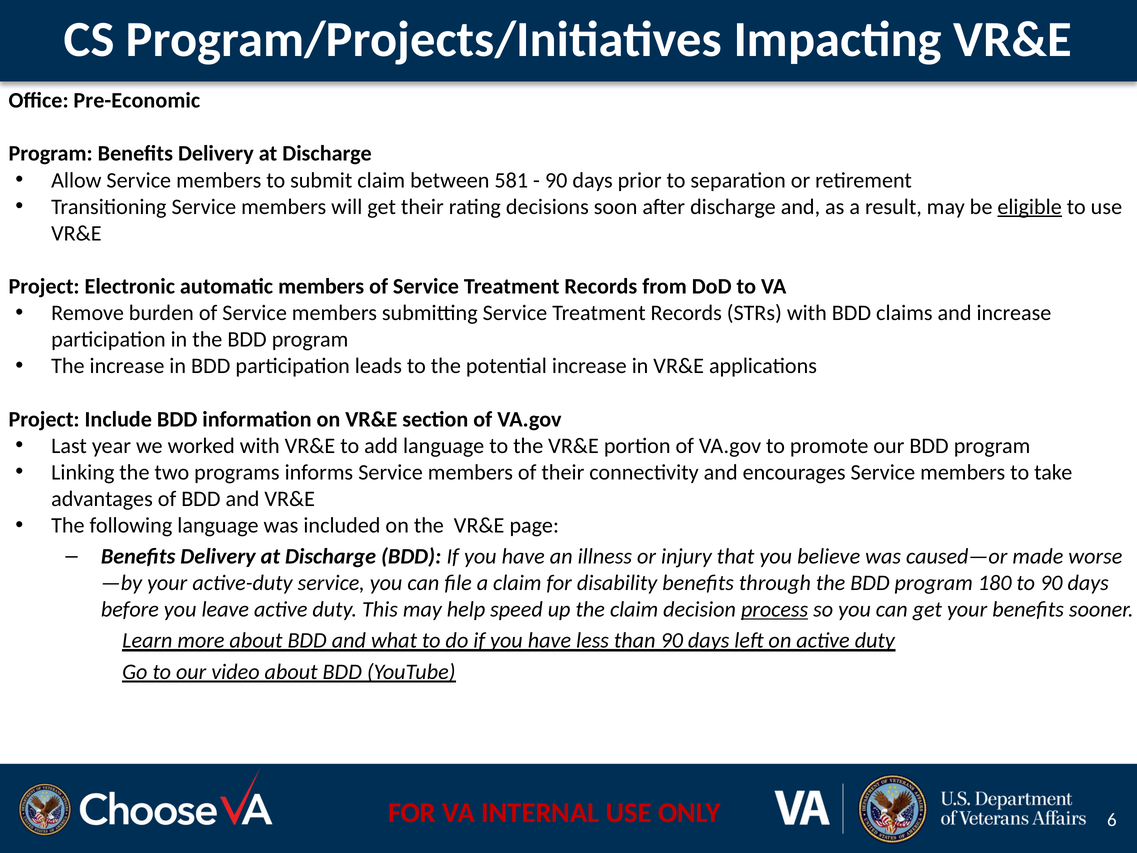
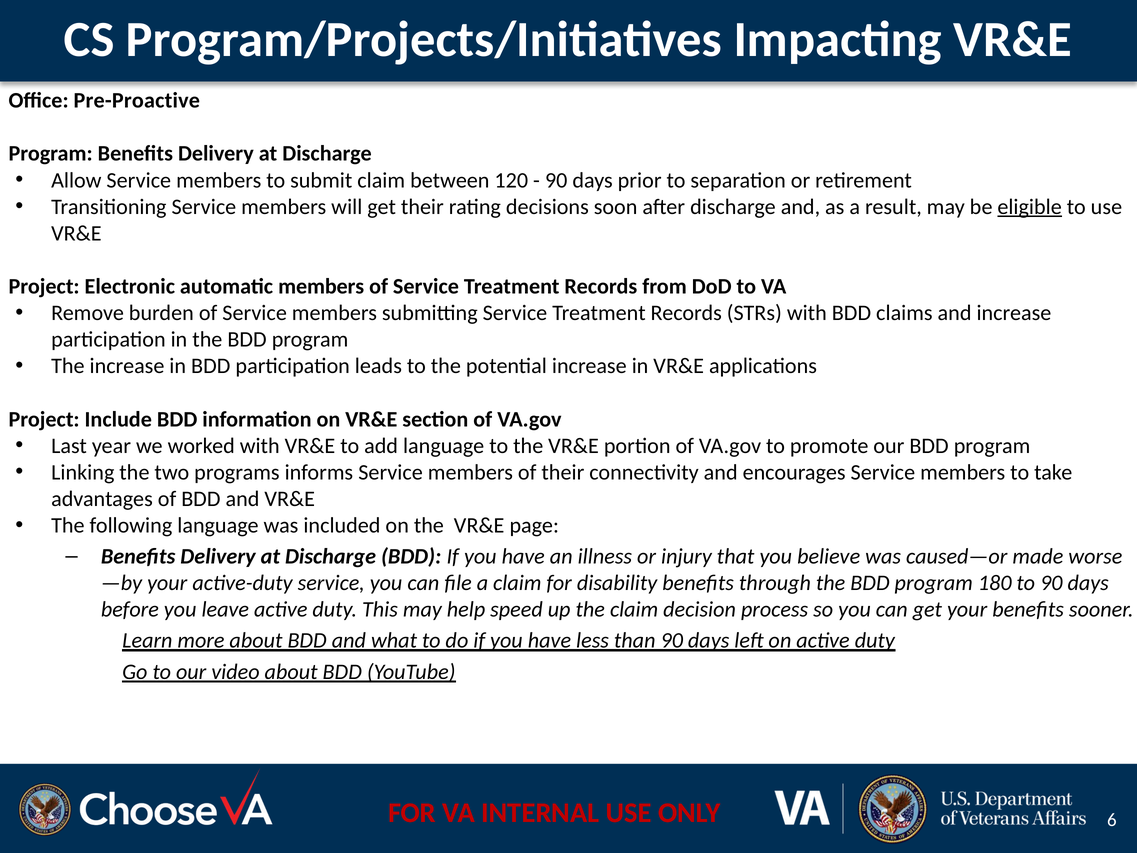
Pre-Economic: Pre-Economic -> Pre-Proactive
581: 581 -> 120
process underline: present -> none
